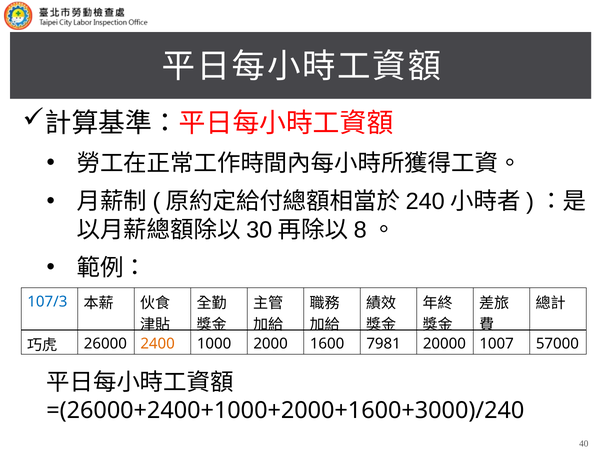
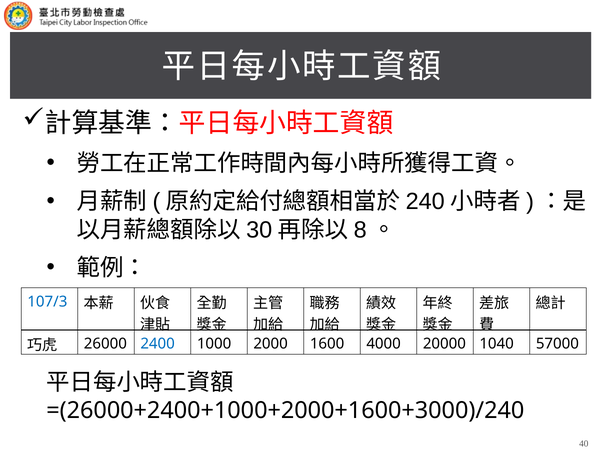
2400 colour: orange -> blue
7981: 7981 -> 4000
1007: 1007 -> 1040
